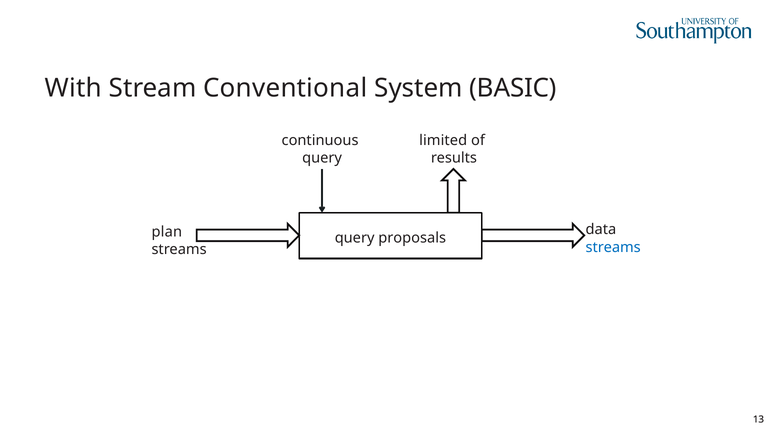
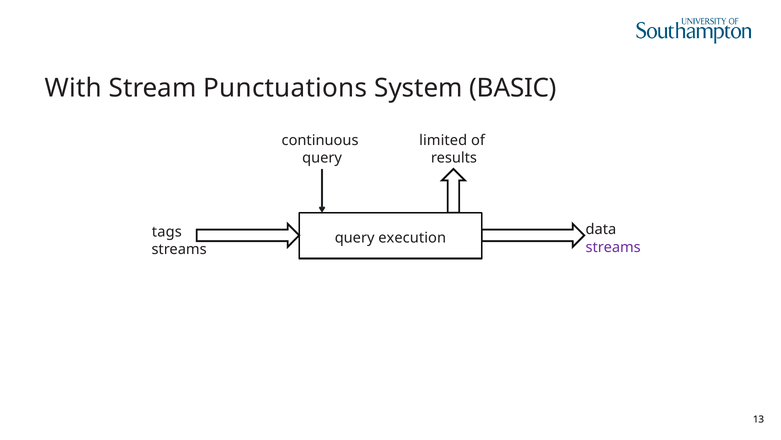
Conventional: Conventional -> Punctuations
plan: plan -> tags
proposals: proposals -> execution
streams at (613, 247) colour: blue -> purple
